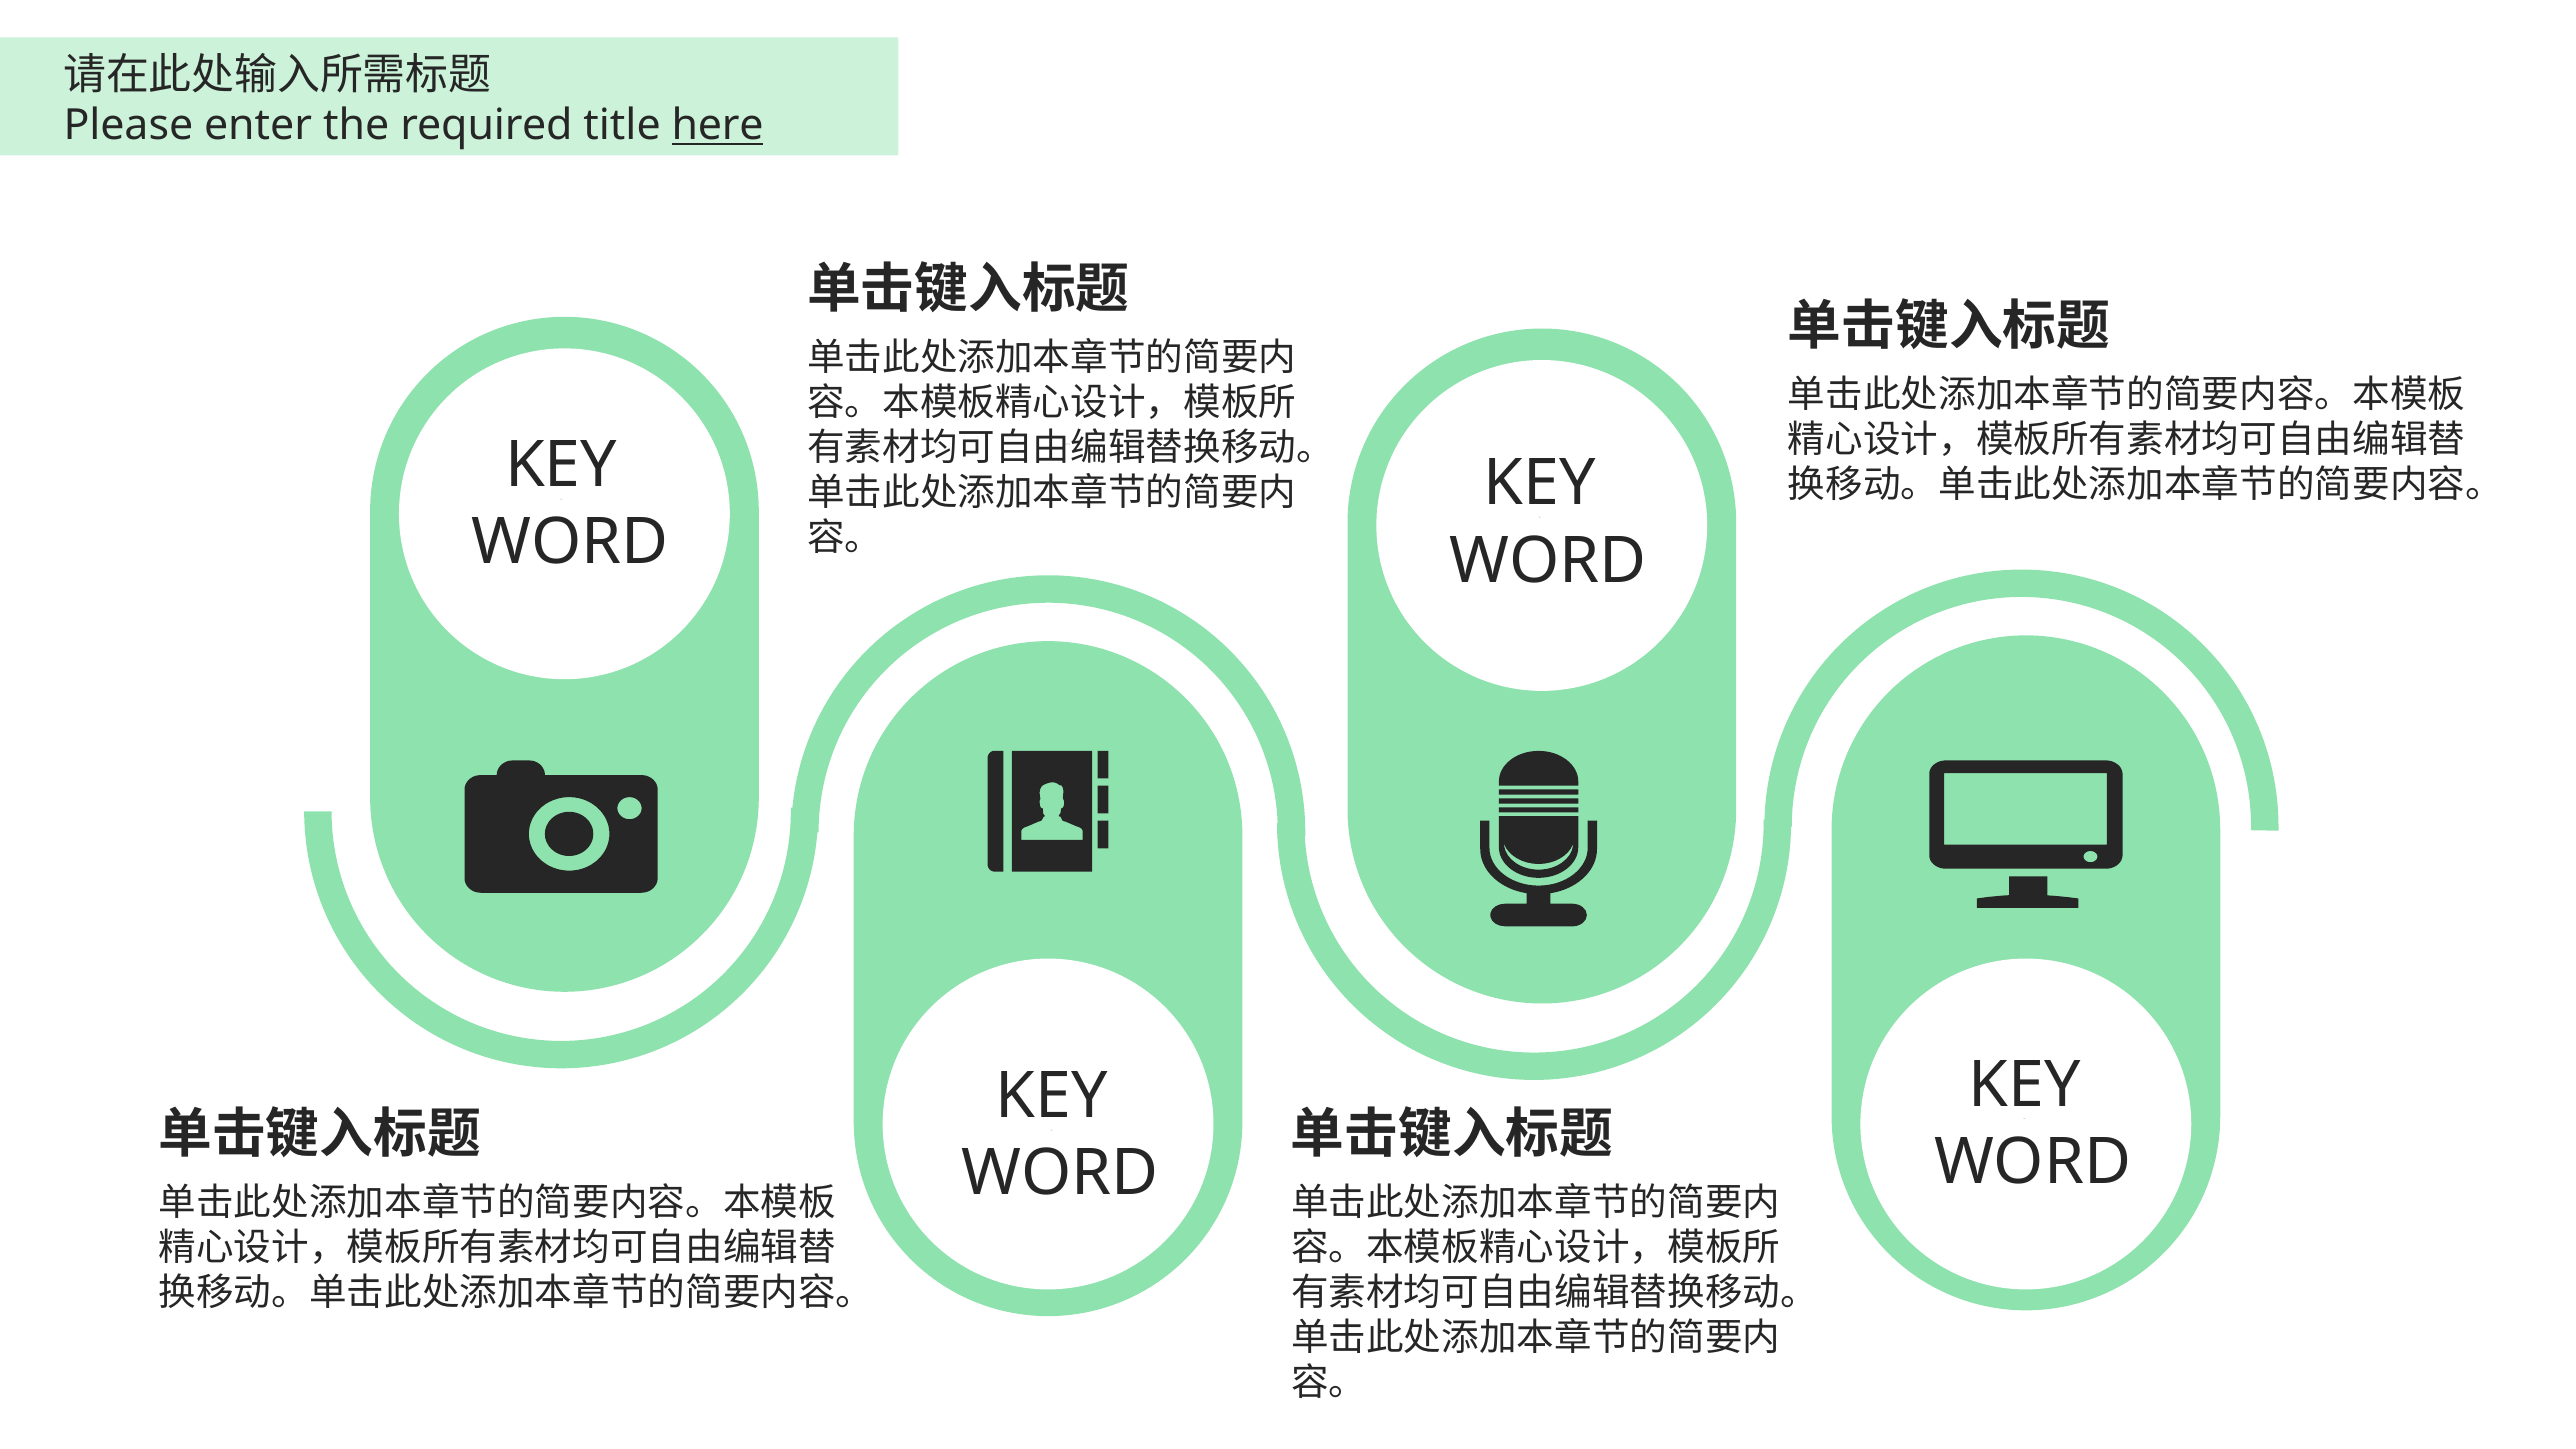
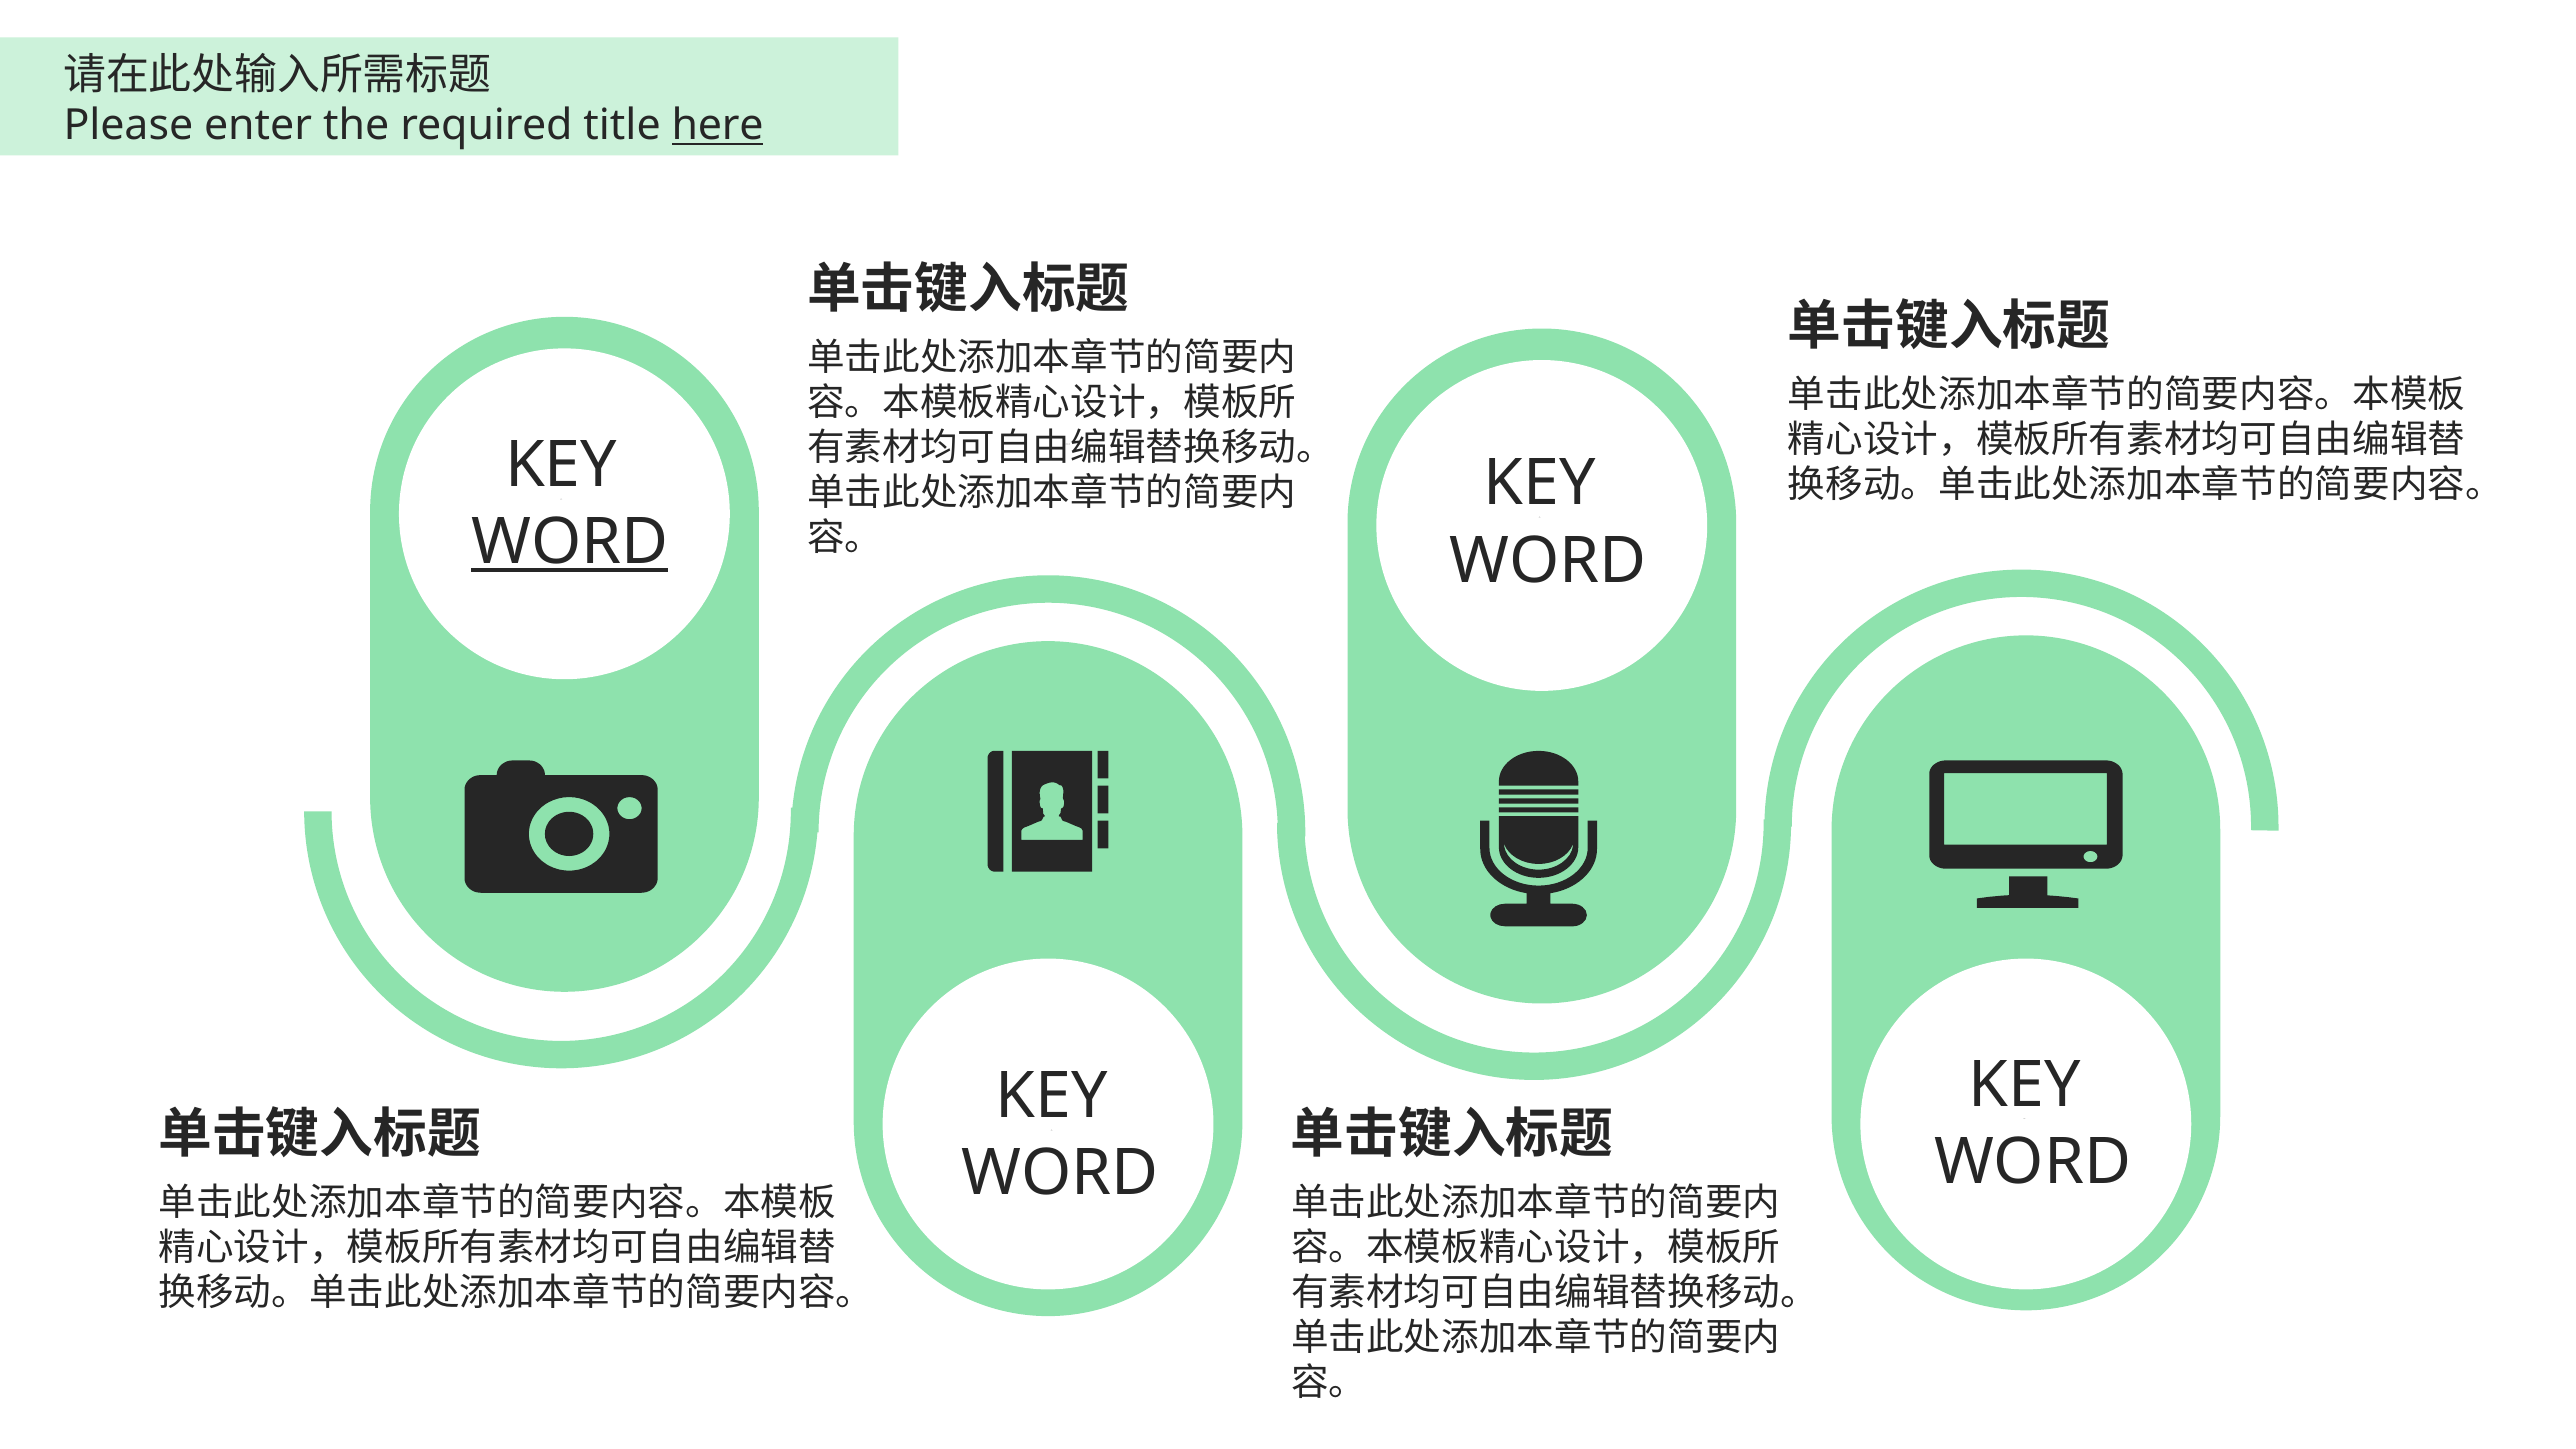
WORD at (570, 543) underline: none -> present
